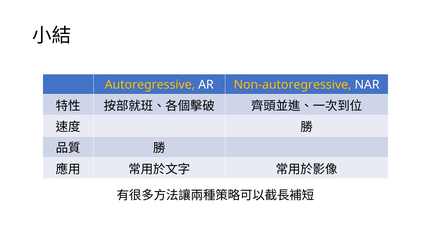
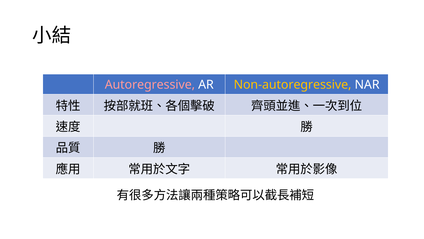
Autoregressive colour: yellow -> pink
